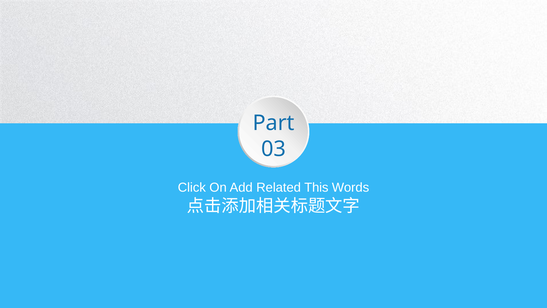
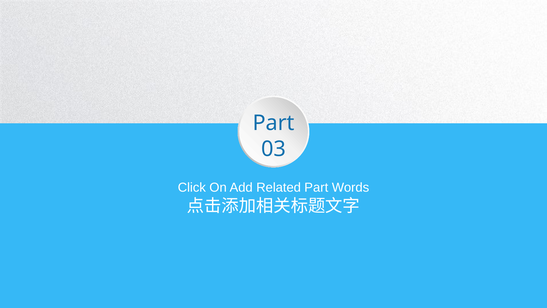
Related This: This -> Part
